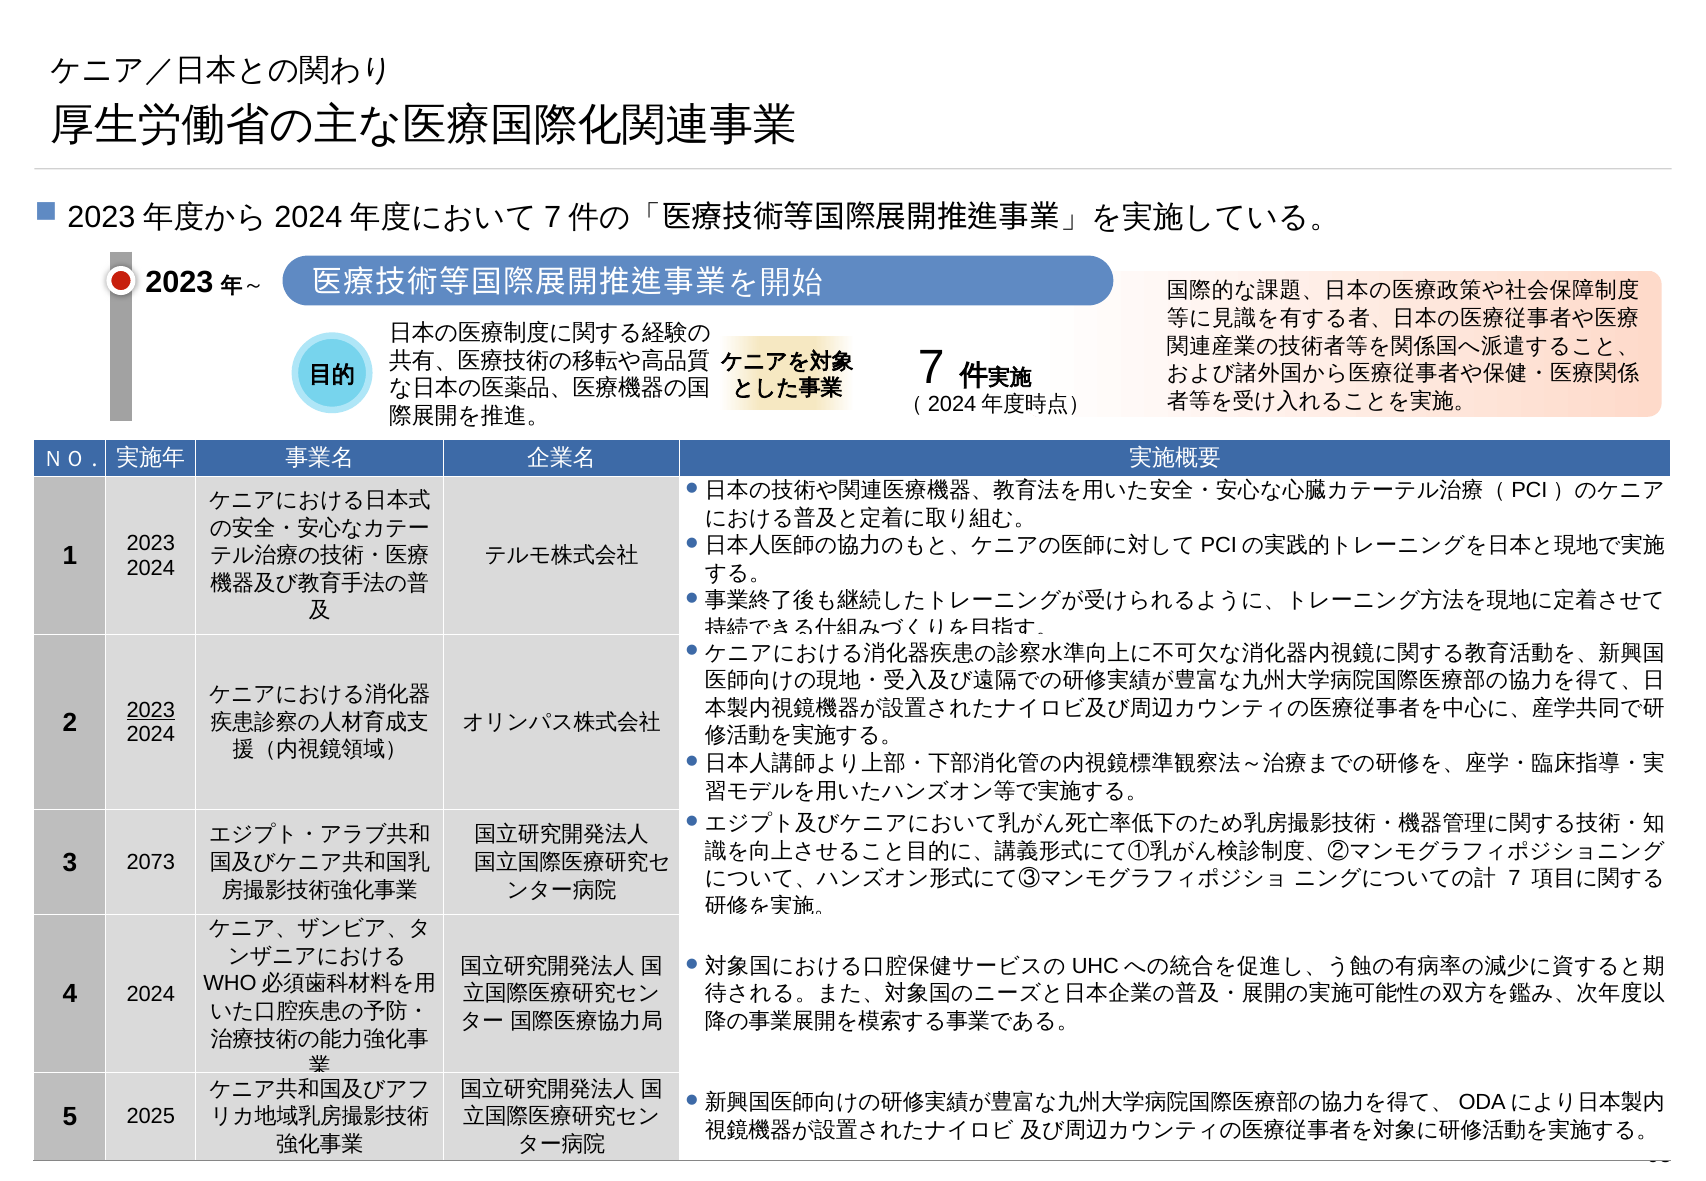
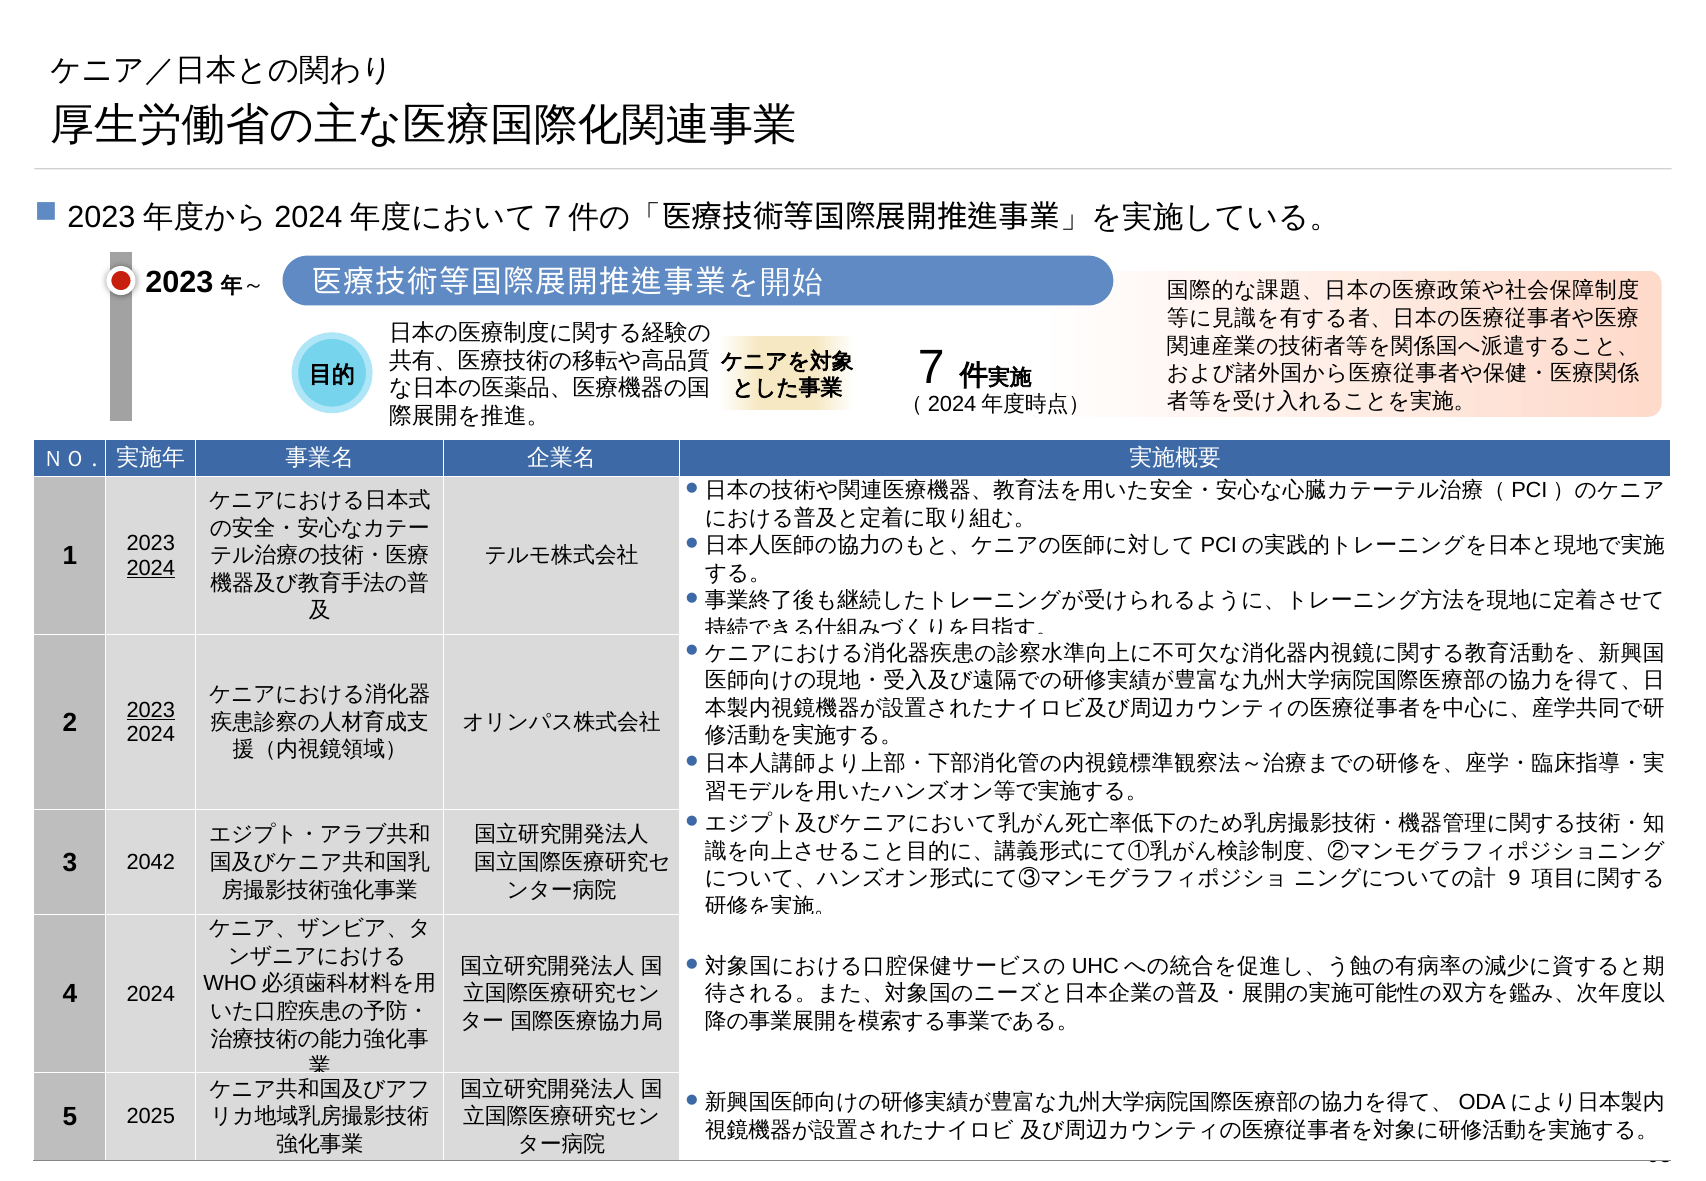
2024 at (151, 568) underline: none -> present
2073: 2073 -> 2042
7 at (1514, 879): 7 -> 9
